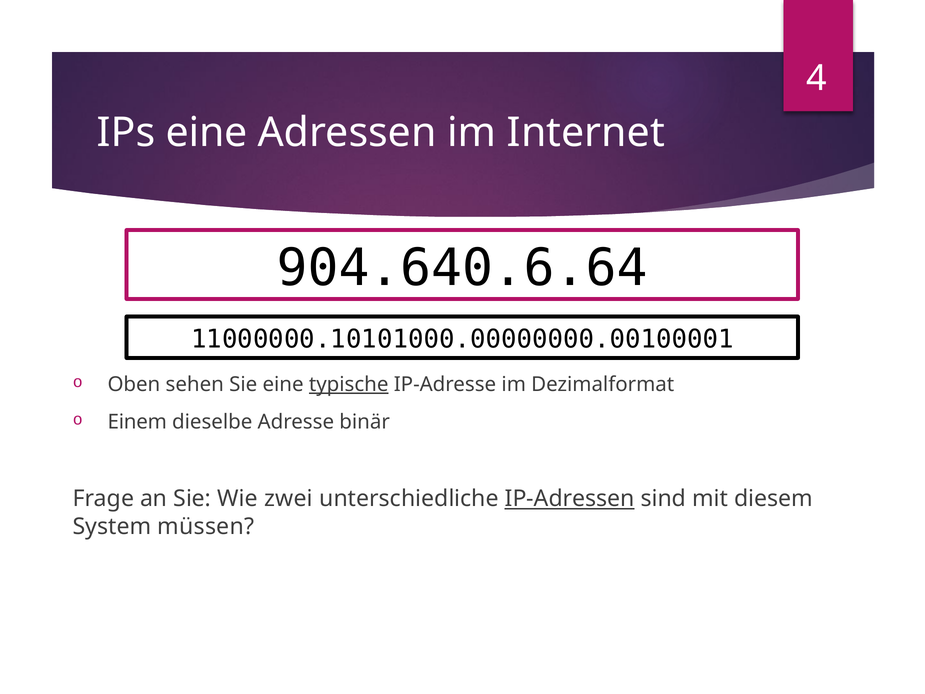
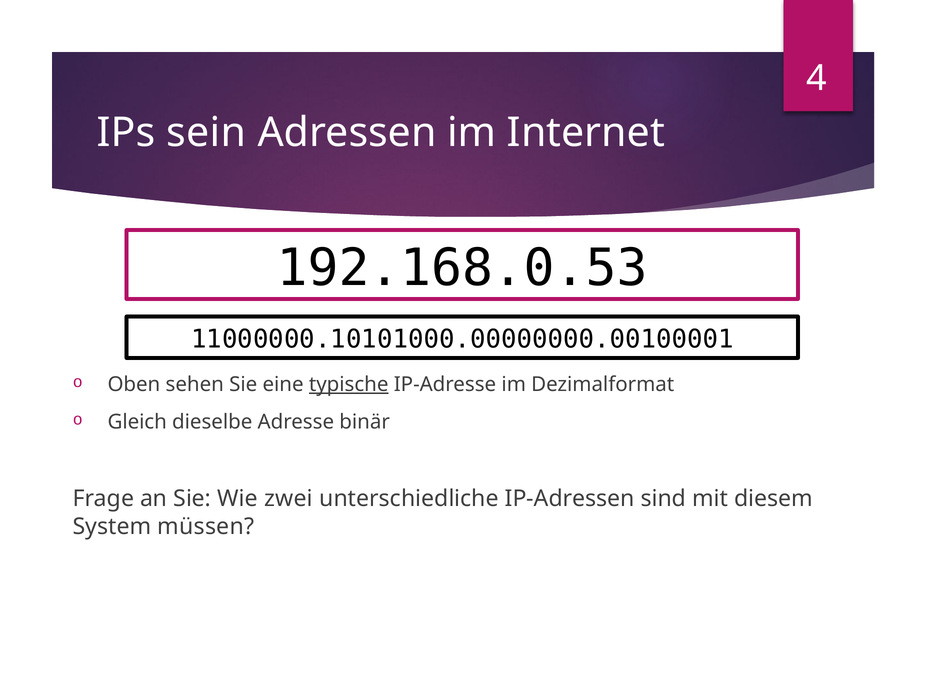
IPs eine: eine -> sein
904.640.6.64: 904.640.6.64 -> 192.168.0.53
Einem: Einem -> Gleich
IP-Adressen underline: present -> none
